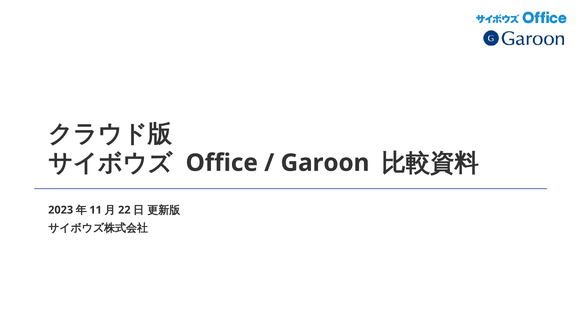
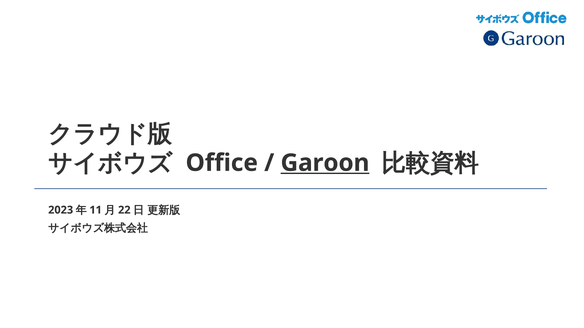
Garoon underline: none -> present
